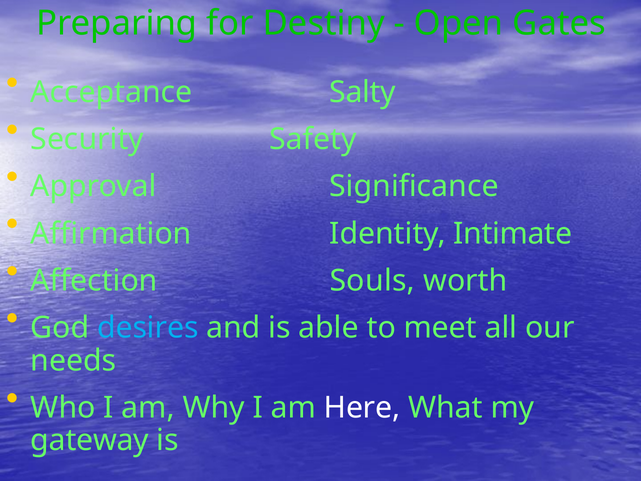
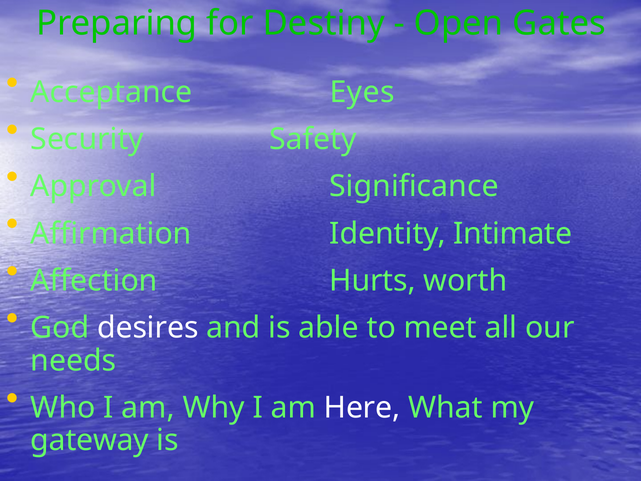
Salty: Salty -> Eyes
Souls: Souls -> Hurts
desires colour: light blue -> white
